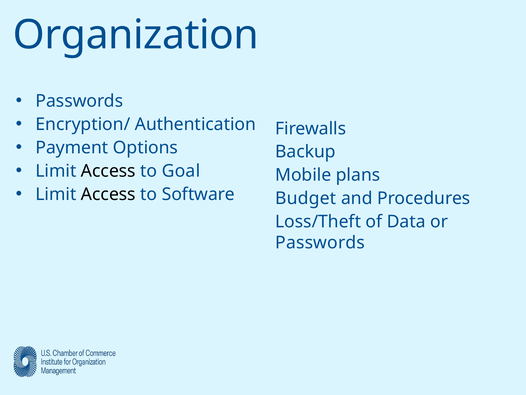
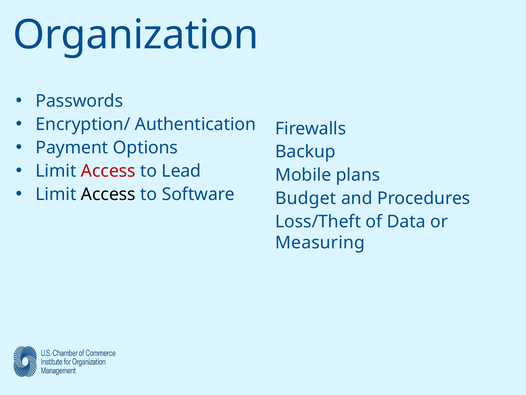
Access at (108, 171) colour: black -> red
Goal: Goal -> Lead
Passwords at (320, 242): Passwords -> Measuring
